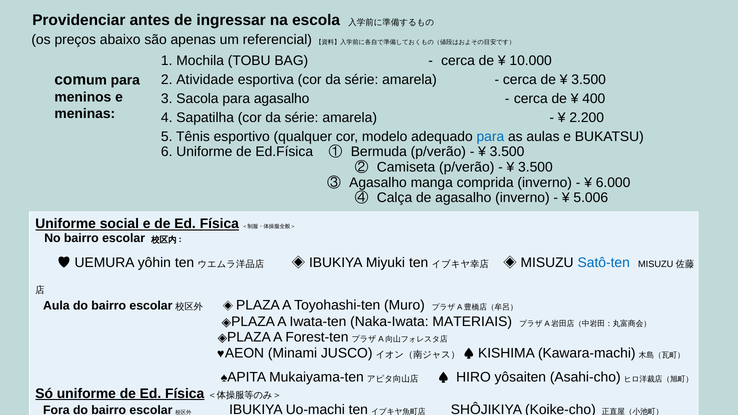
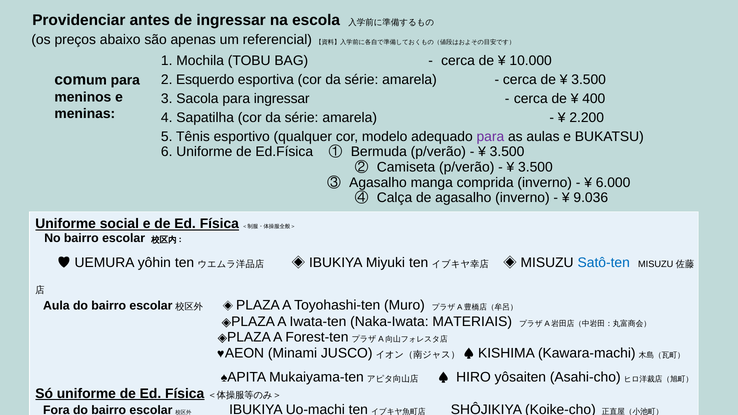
Atividade: Atividade -> Esquerdo
para agasalho: agasalho -> ingressar
para at (490, 137) colour: blue -> purple
5.006: 5.006 -> 9.036
